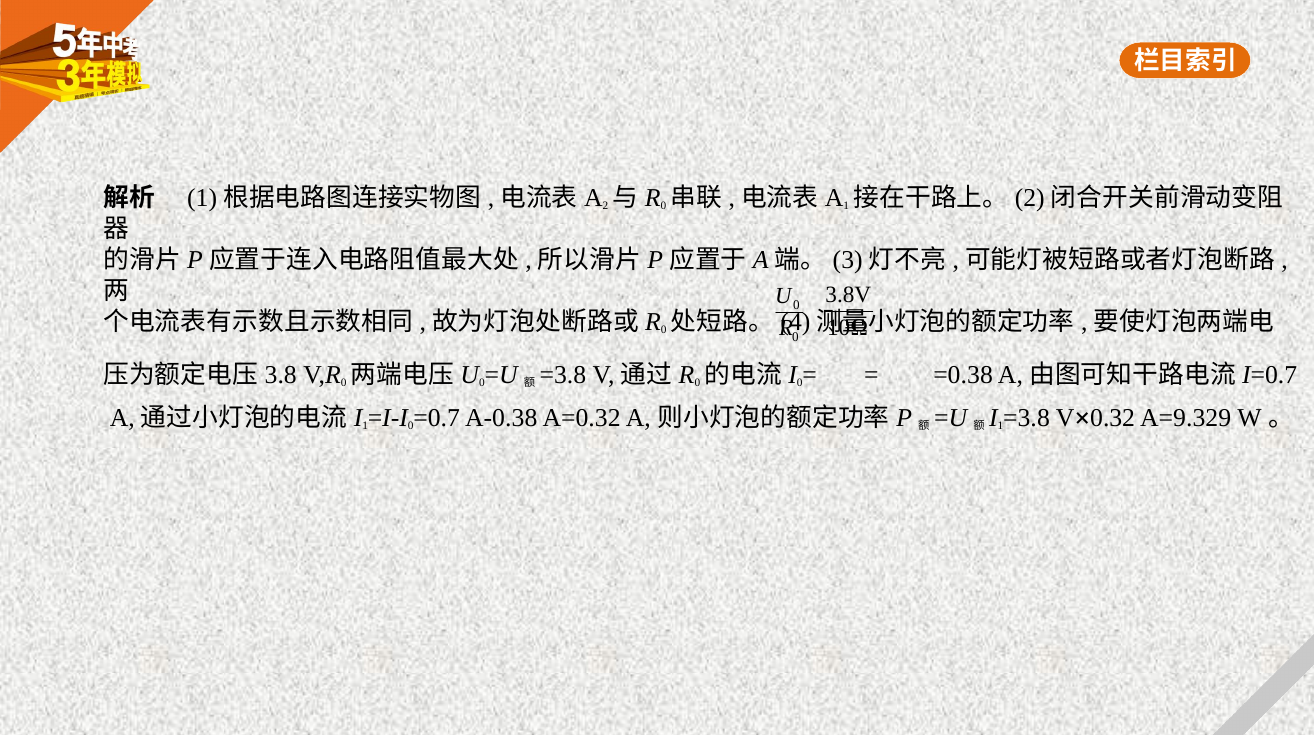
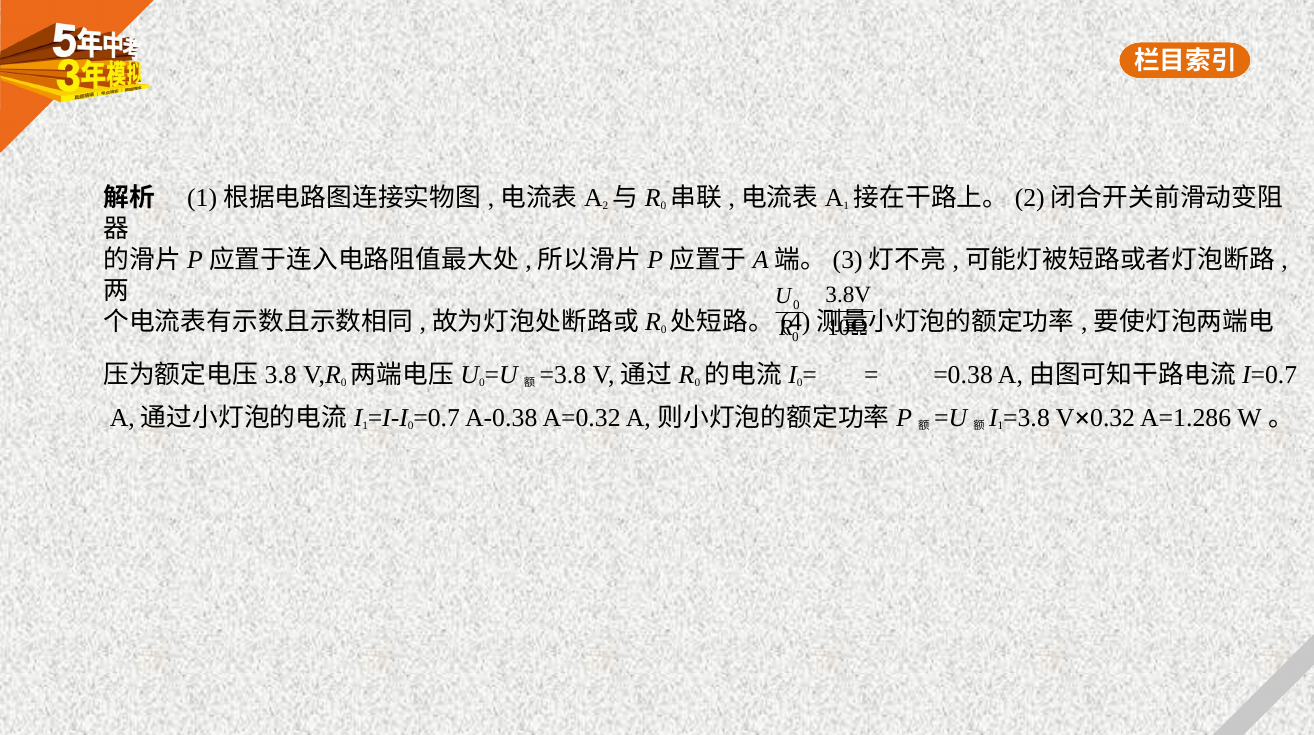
A=9.329: A=9.329 -> A=1.286
